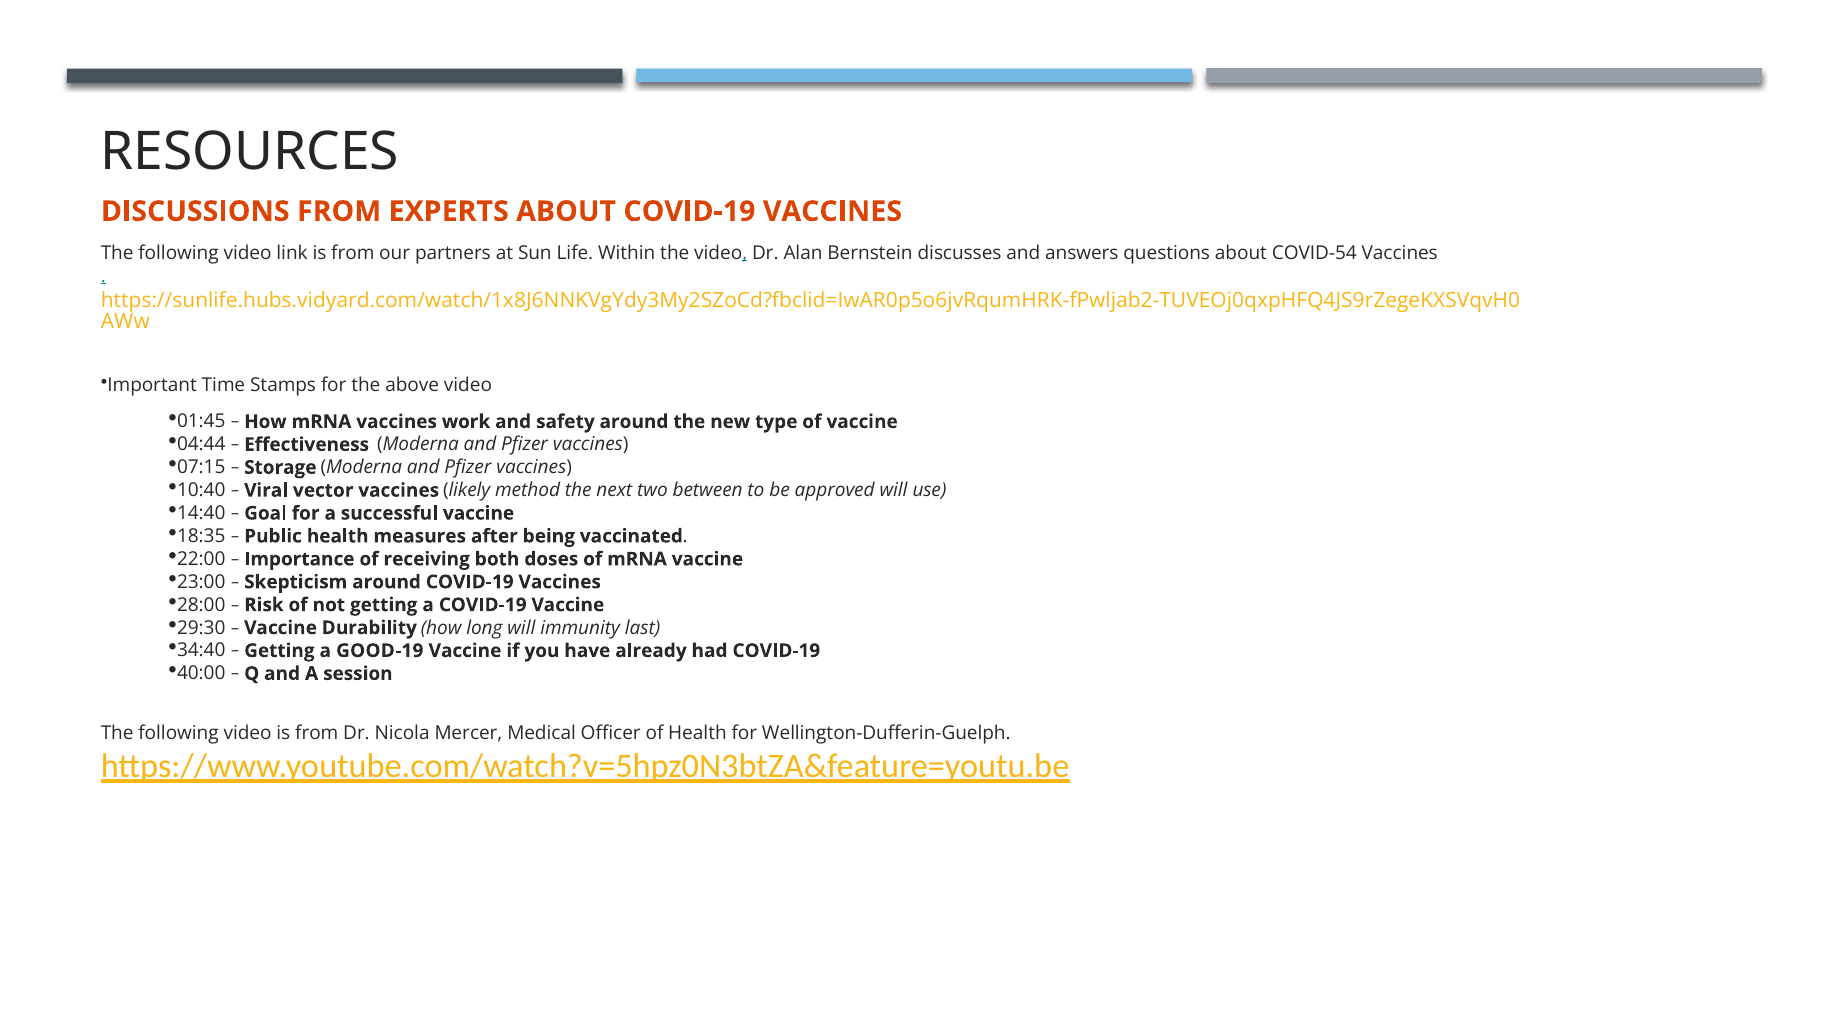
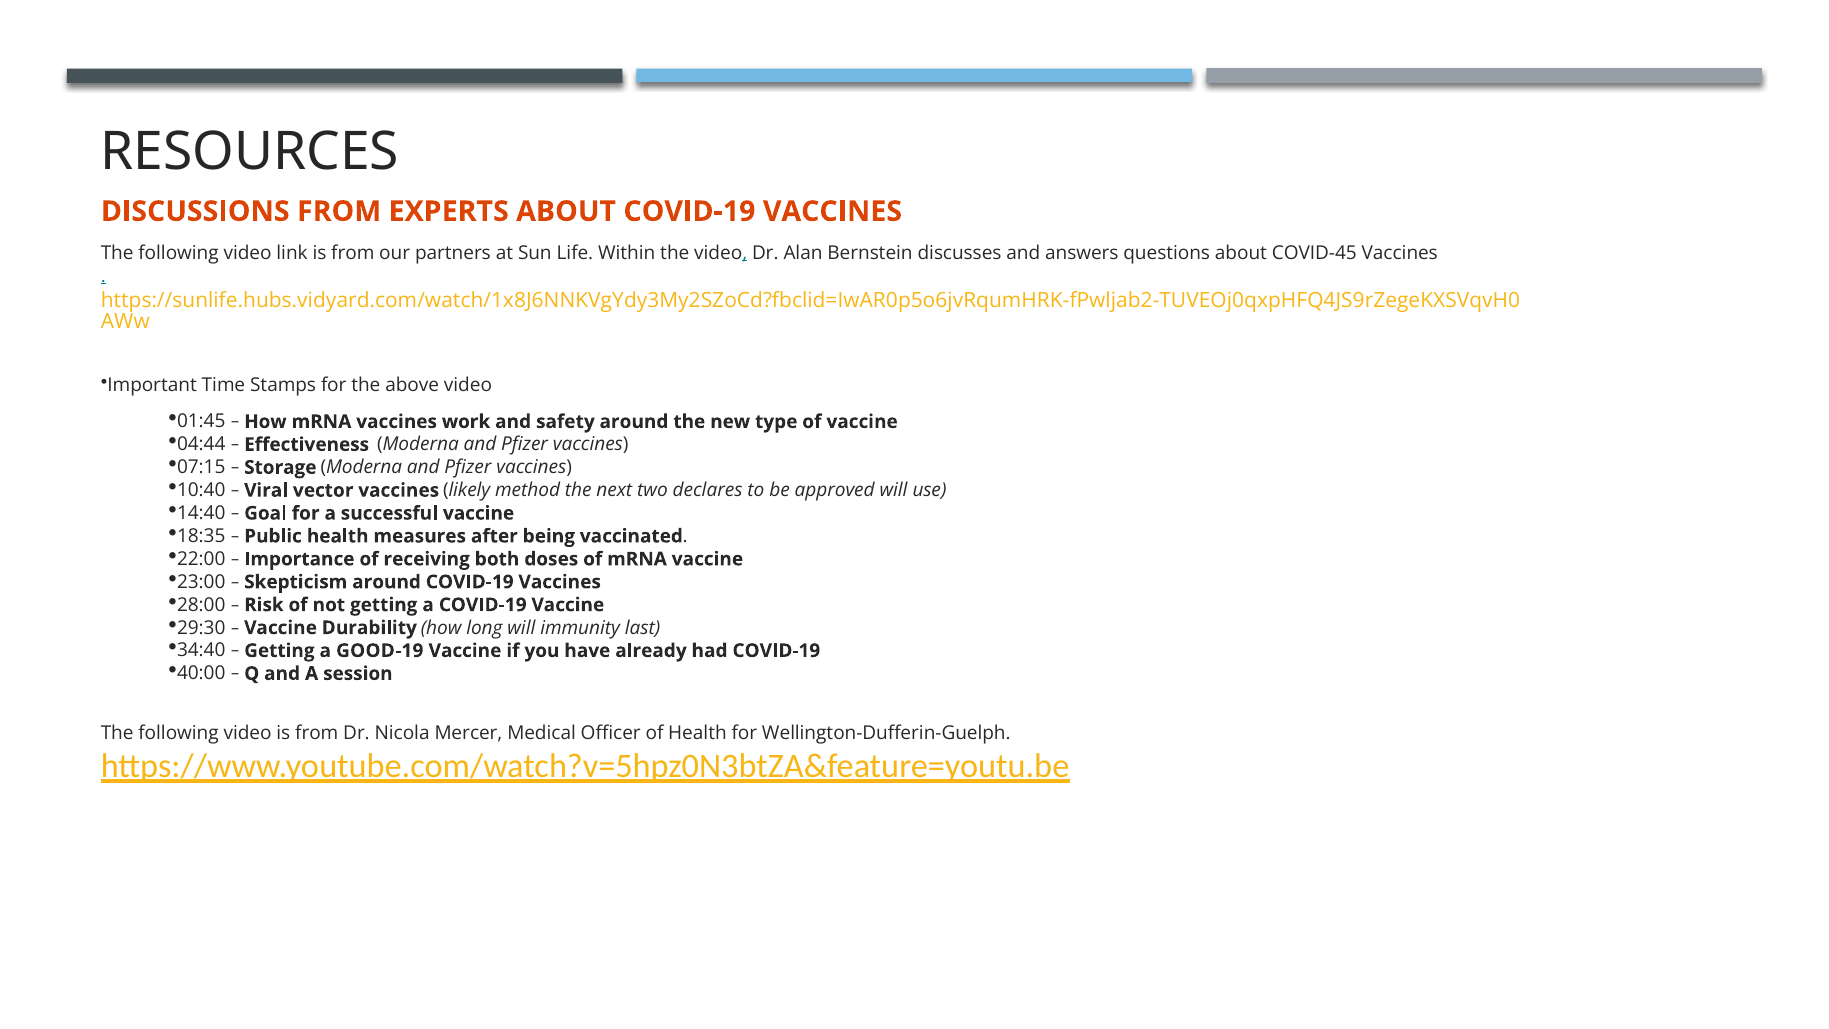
COVID-54: COVID-54 -> COVID-45
between: between -> declares
